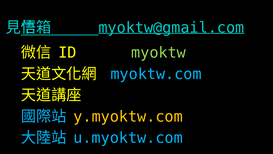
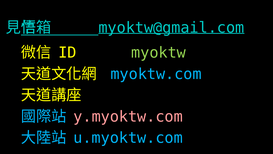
y.myoktw.com colour: yellow -> pink
